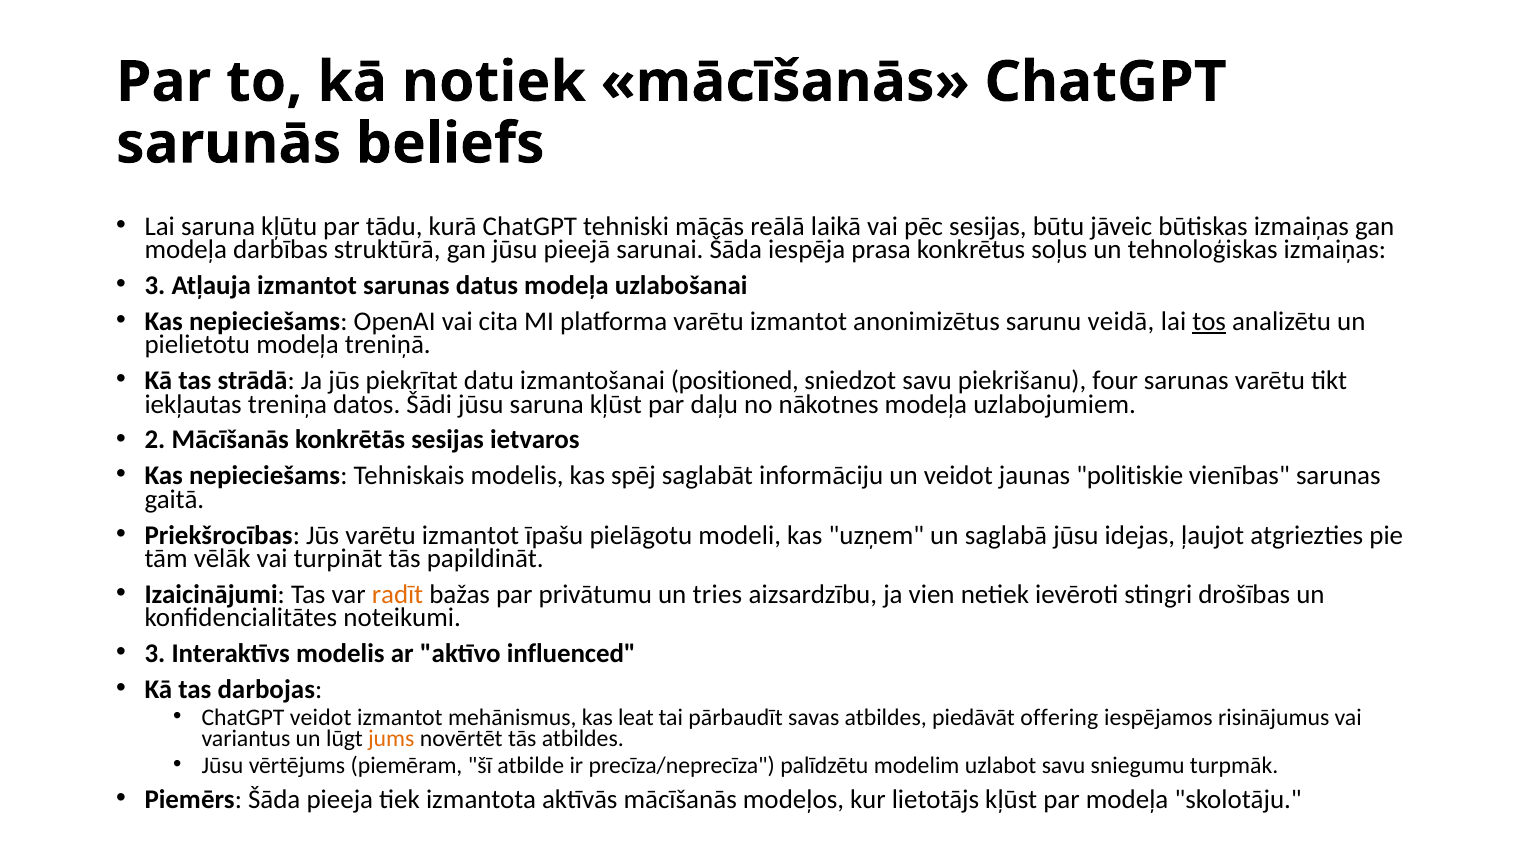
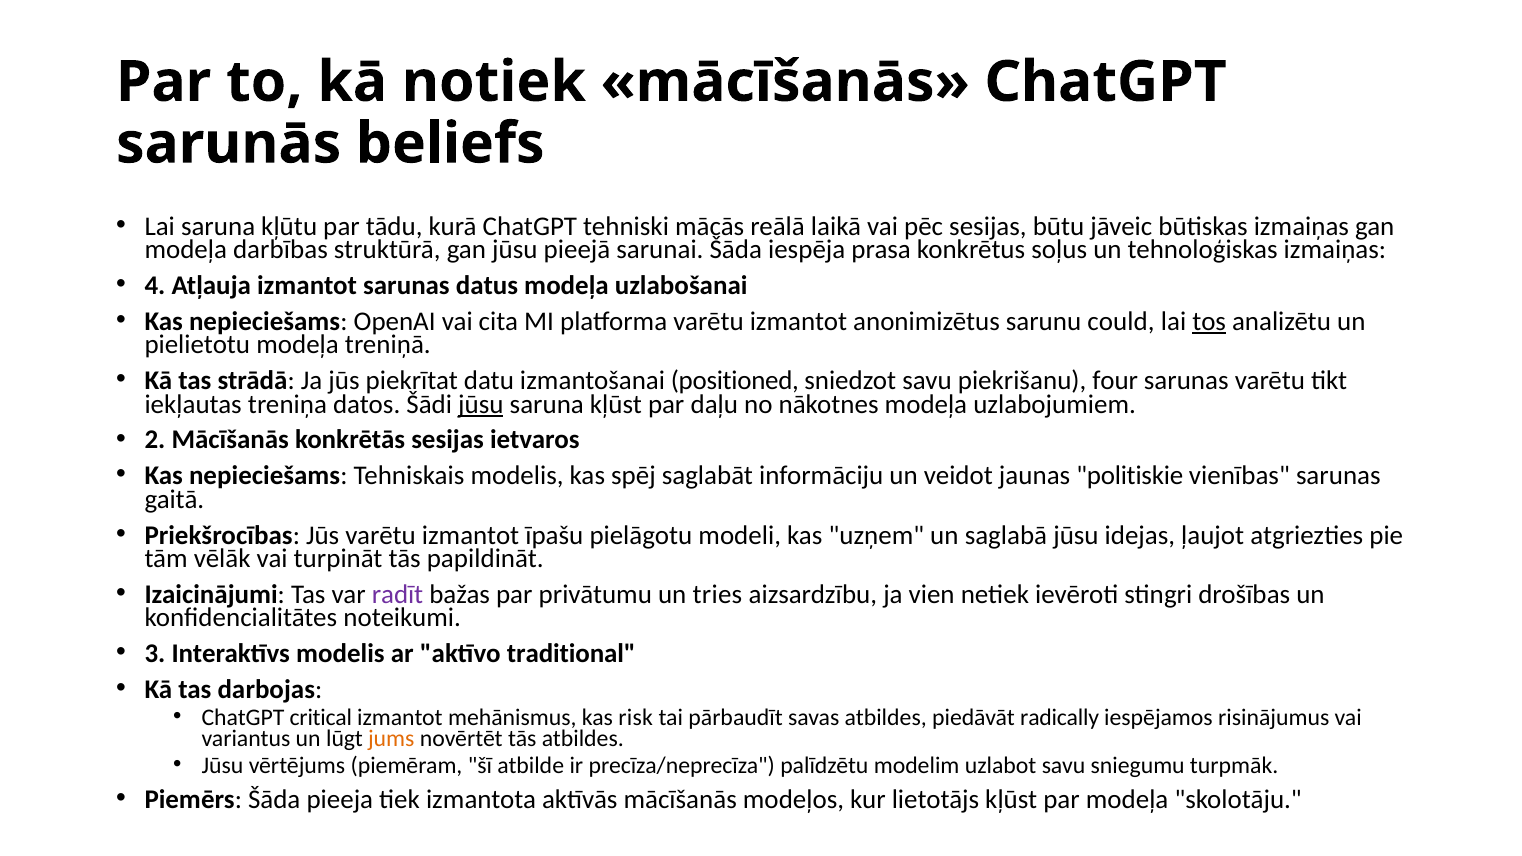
3 at (155, 286): 3 -> 4
veidā: veidā -> could
jūsu at (481, 404) underline: none -> present
radīt colour: orange -> purple
influenced: influenced -> traditional
ChatGPT veidot: veidot -> critical
leat: leat -> risk
offering: offering -> radically
